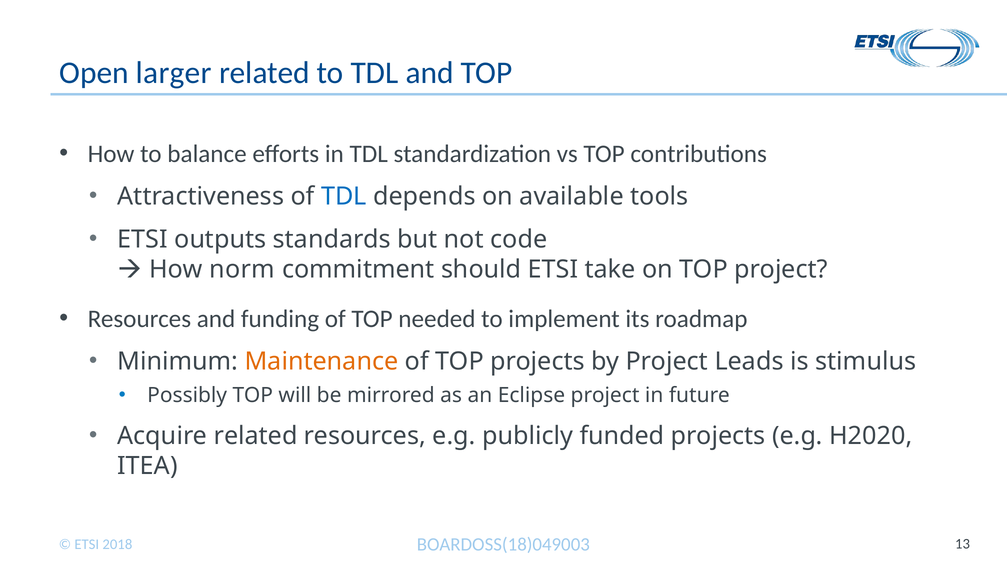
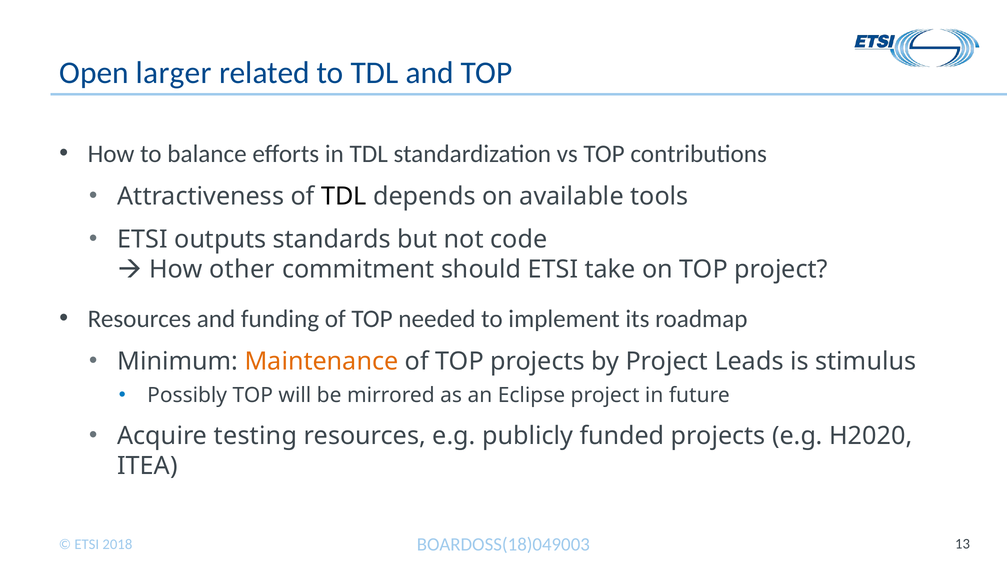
TDL at (344, 196) colour: blue -> black
norm: norm -> other
Acquire related: related -> testing
